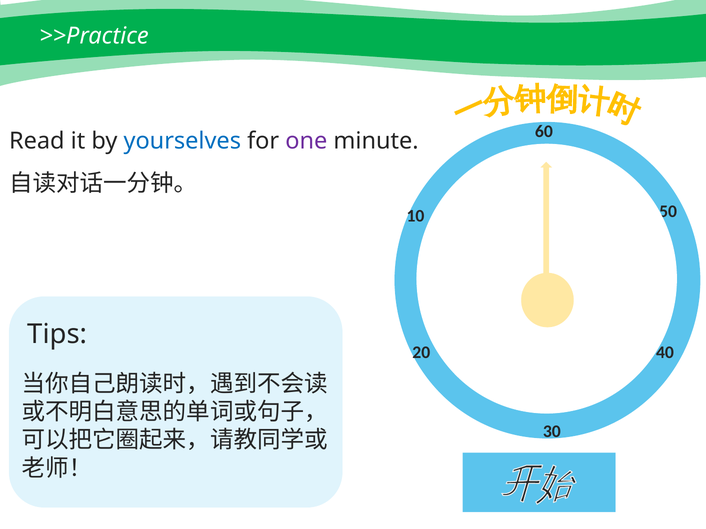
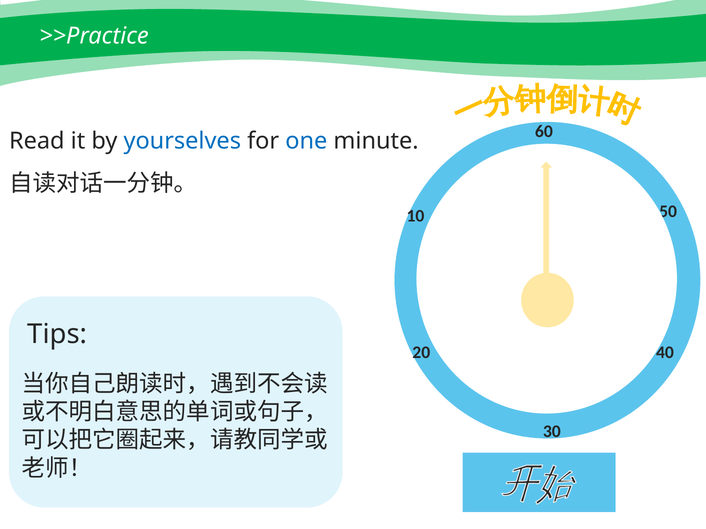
one colour: purple -> blue
